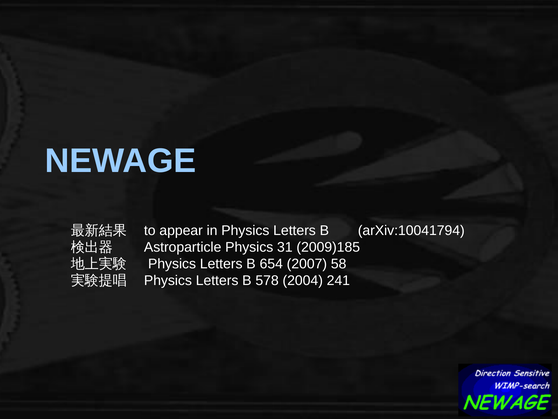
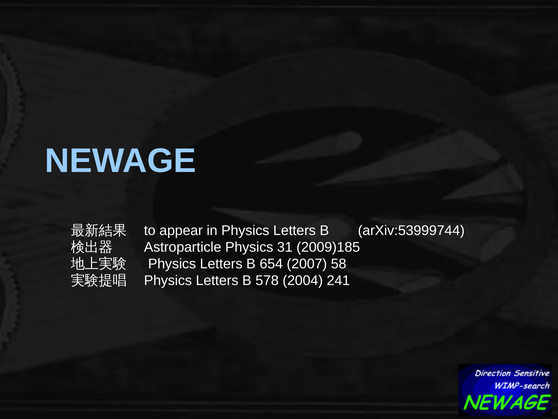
arXiv:10041794: arXiv:10041794 -> arXiv:53999744
